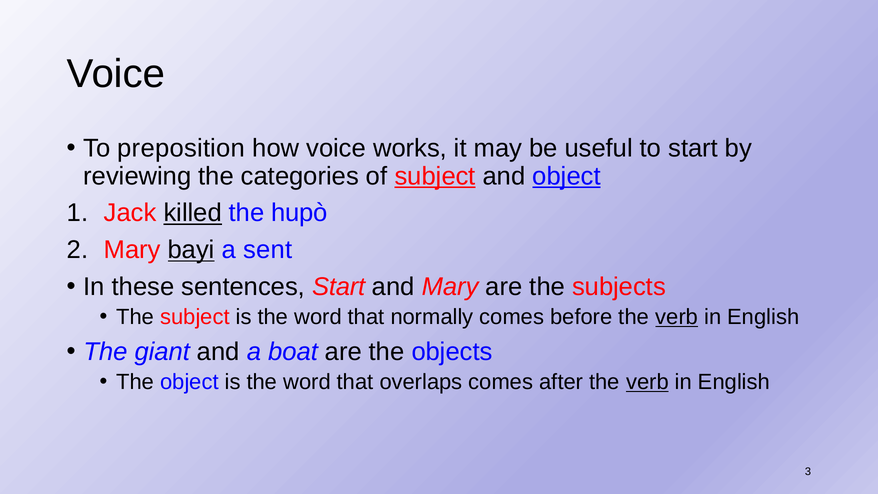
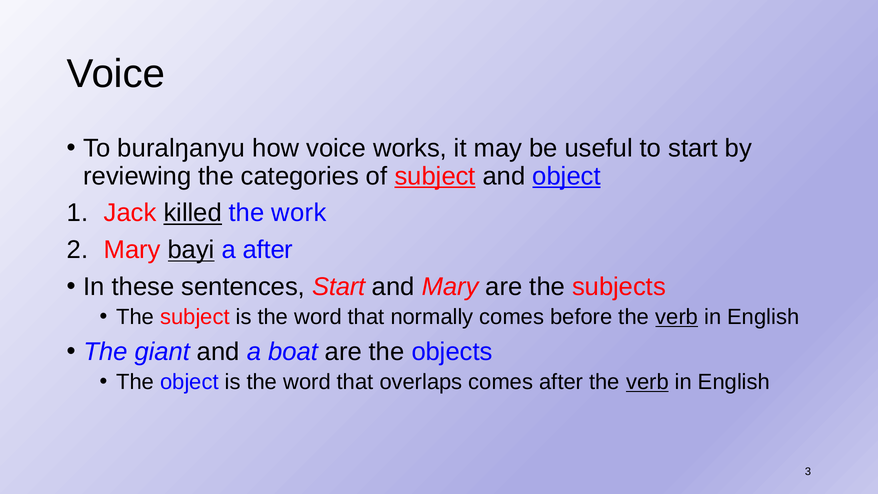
preposition: preposition -> buralŋanyu
hupò: hupò -> work
a sent: sent -> after
